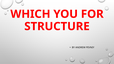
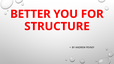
WHICH: WHICH -> BETTER
